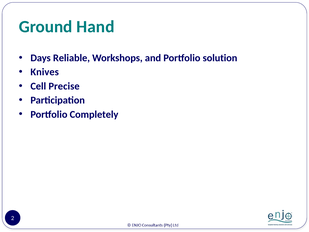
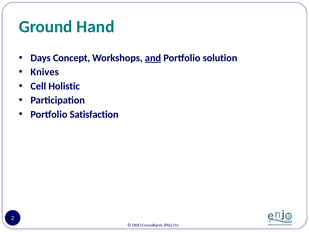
Reliable: Reliable -> Concept
and underline: none -> present
Precise: Precise -> Holistic
Completely: Completely -> Satisfaction
